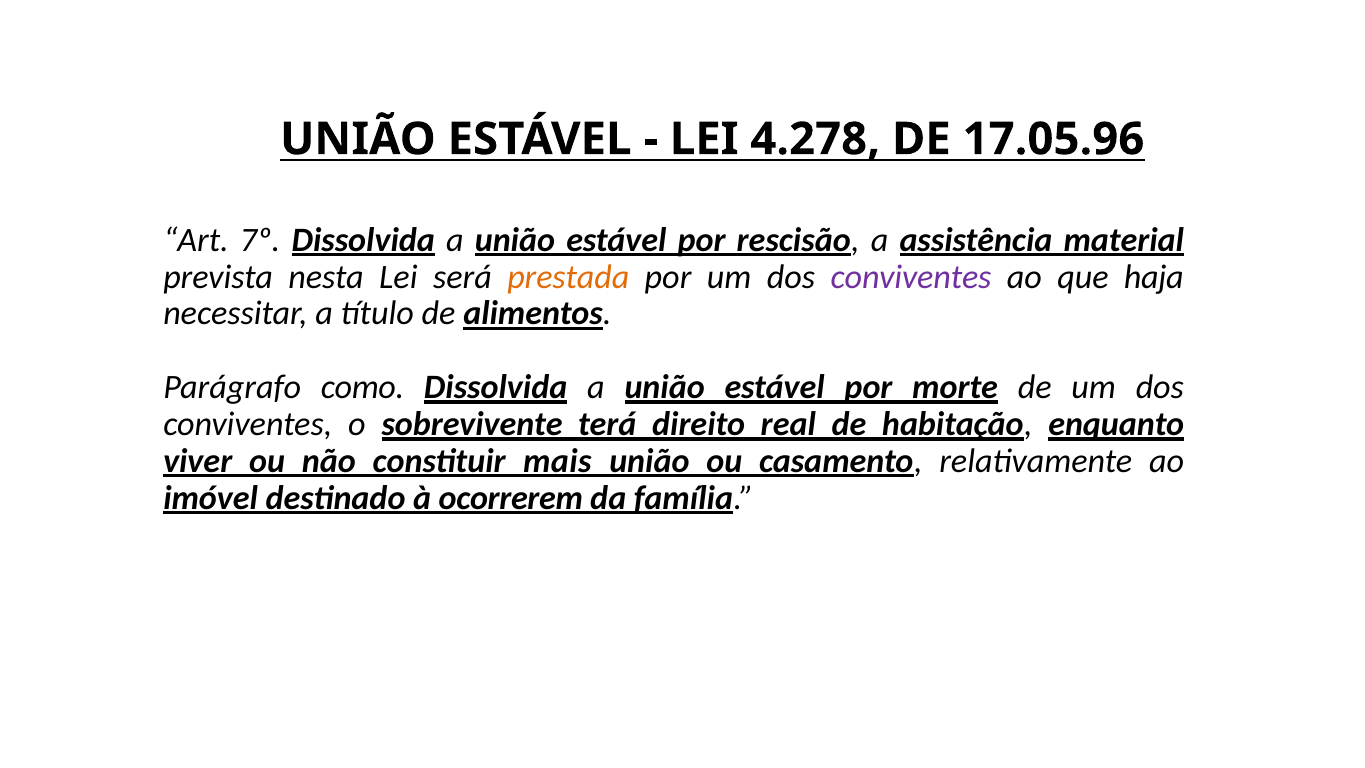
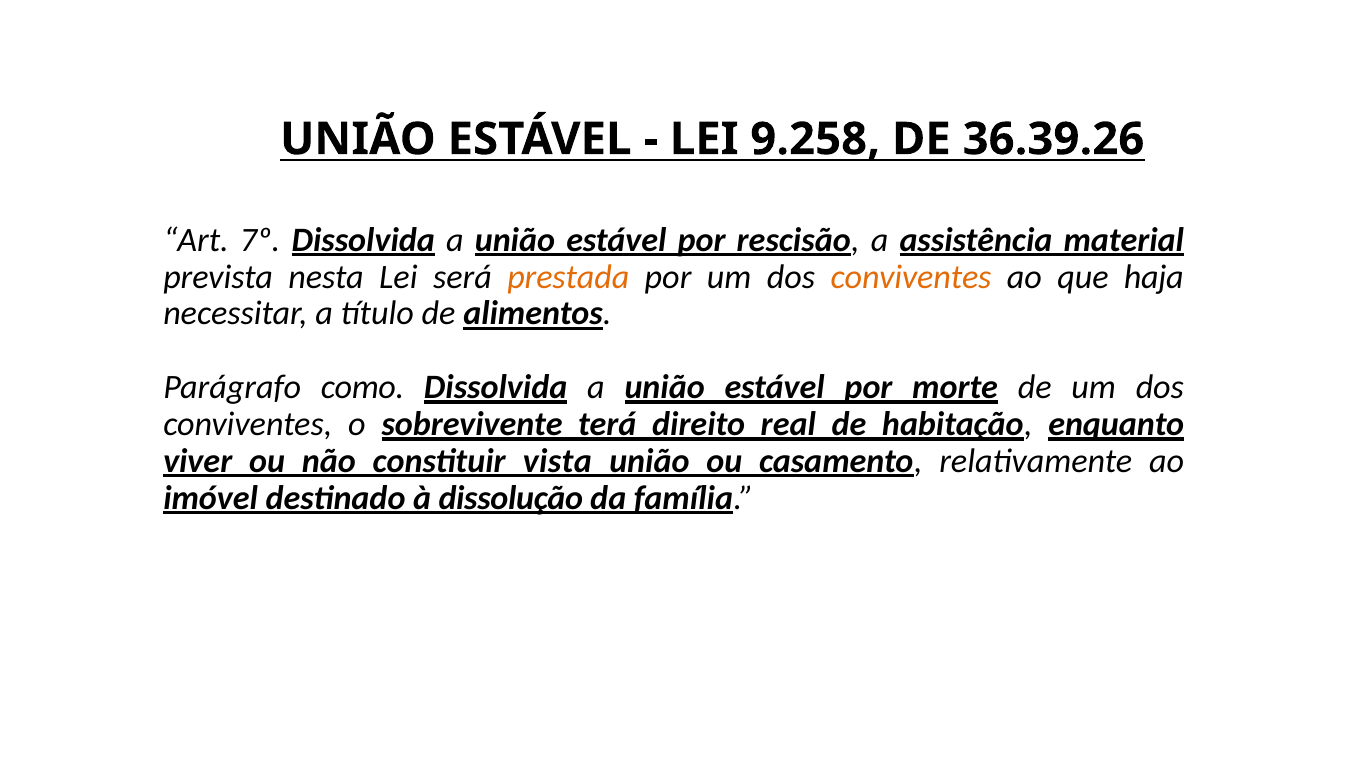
4.278: 4.278 -> 9.258
17.05.96: 17.05.96 -> 36.39.26
conviventes at (911, 277) colour: purple -> orange
mais: mais -> vista
ocorrerem: ocorrerem -> dissolução
